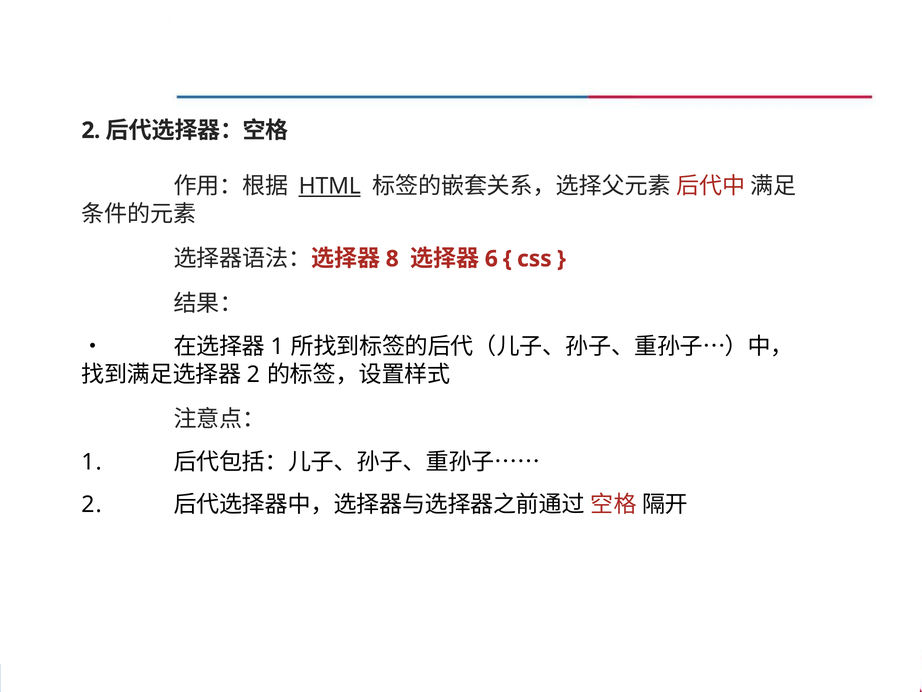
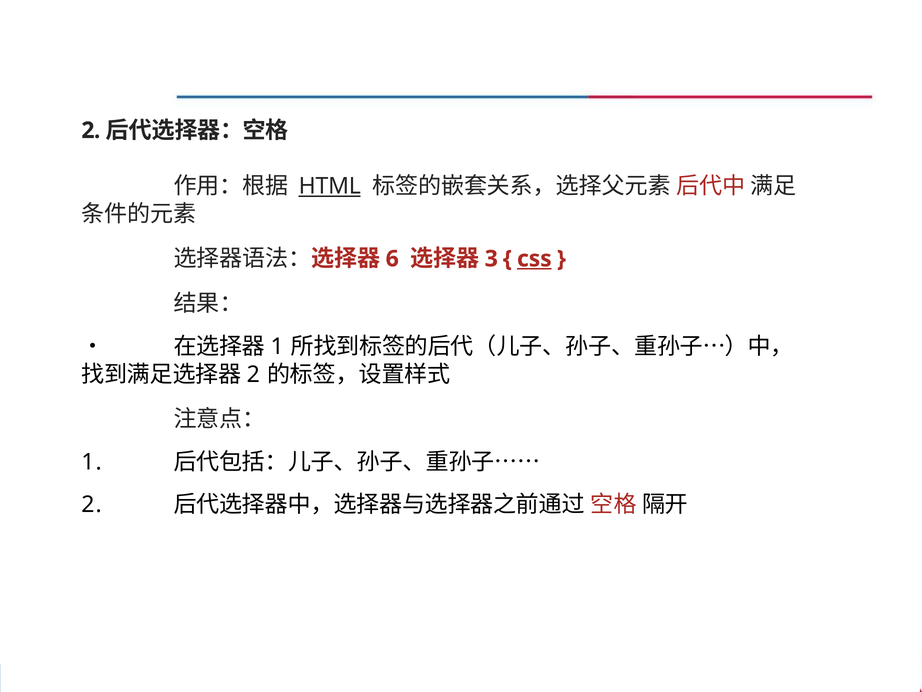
8: 8 -> 6
6: 6 -> 3
css underline: none -> present
